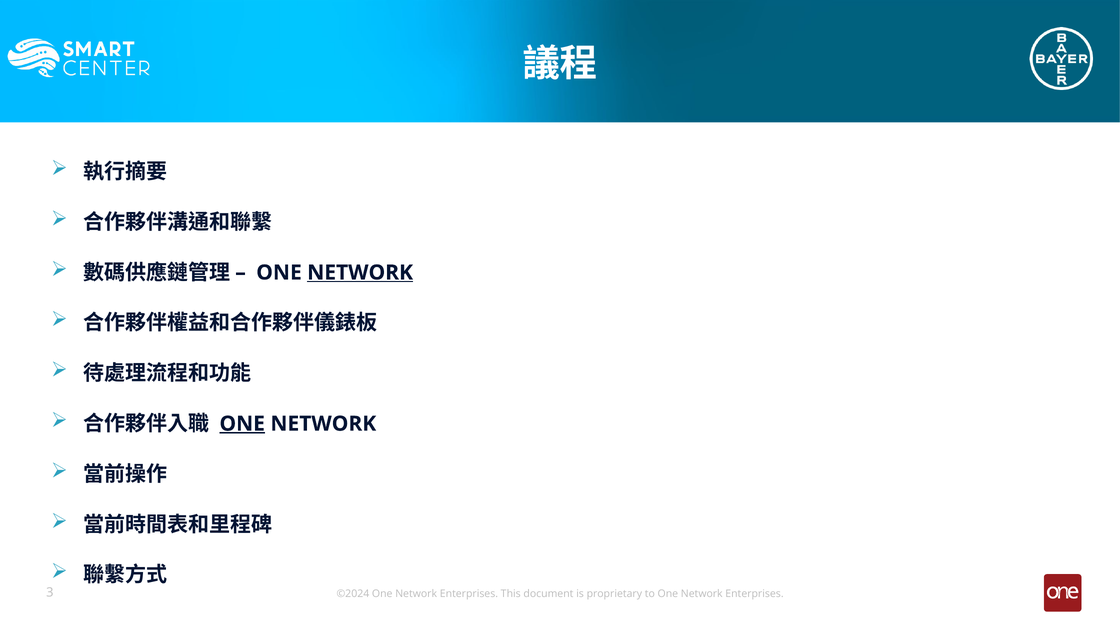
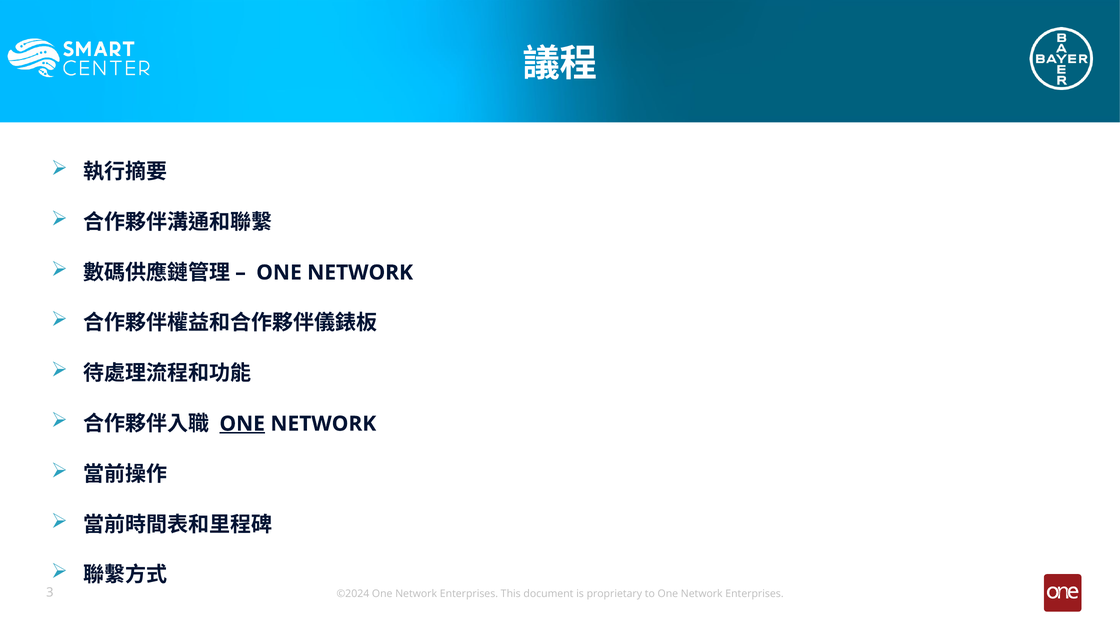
NETWORK at (360, 273) underline: present -> none
